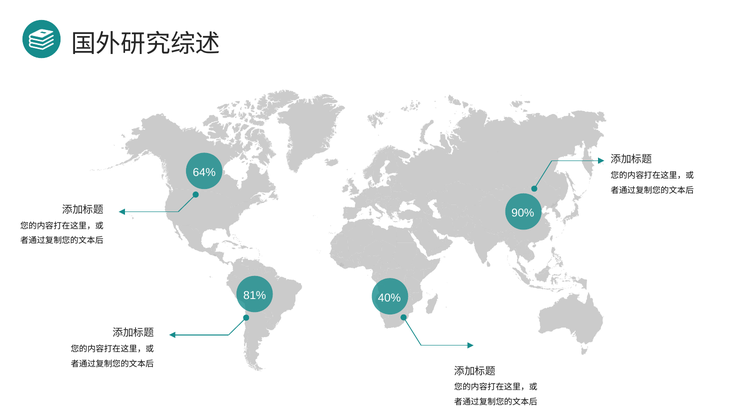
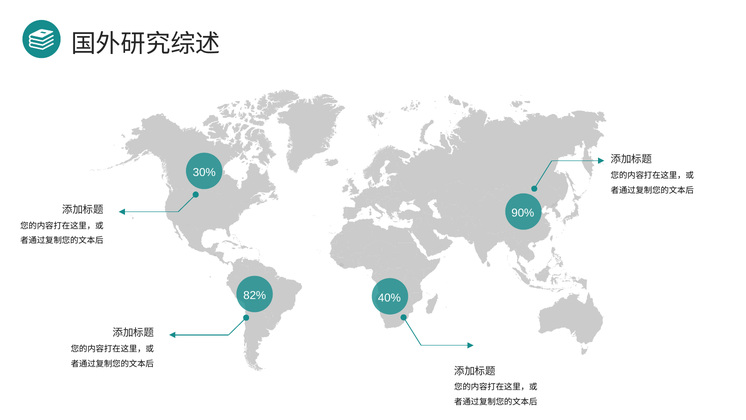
64%: 64% -> 30%
81%: 81% -> 82%
